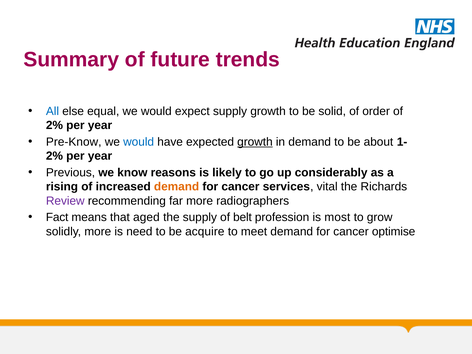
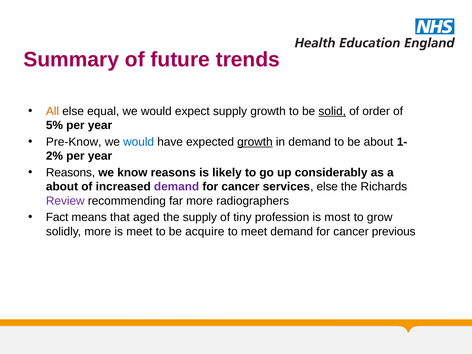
All colour: blue -> orange
solid underline: none -> present
2% at (54, 125): 2% -> 5%
Previous at (71, 172): Previous -> Reasons
rising at (62, 187): rising -> about
demand at (177, 187) colour: orange -> purple
services vital: vital -> else
belt: belt -> tiny
is need: need -> meet
optimise: optimise -> previous
